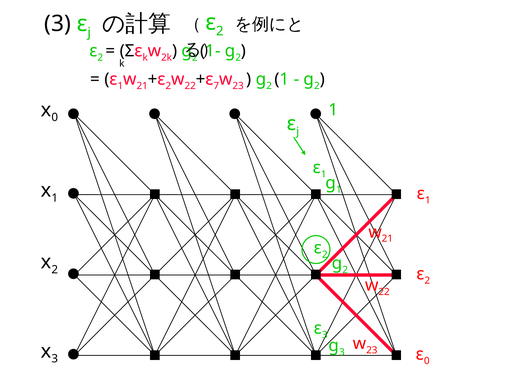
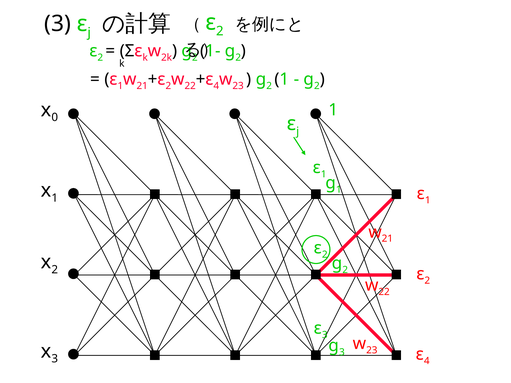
7 at (216, 86): 7 -> 4
0 at (427, 361): 0 -> 4
